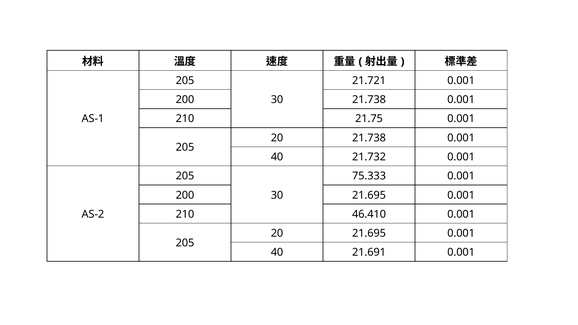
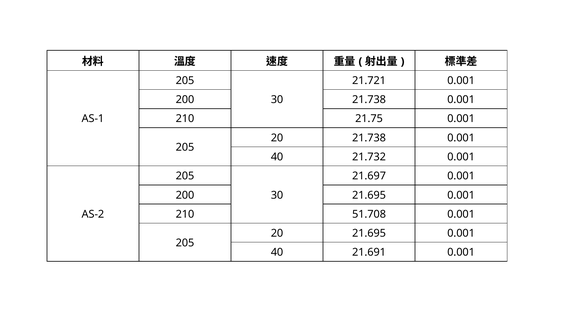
75.333: 75.333 -> 21.697
46.410: 46.410 -> 51.708
